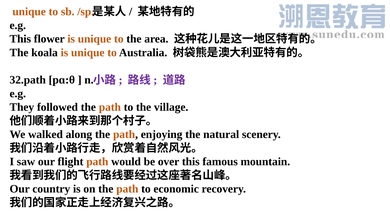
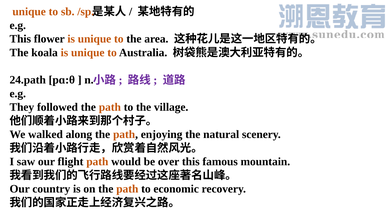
32.path: 32.path -> 24.path
